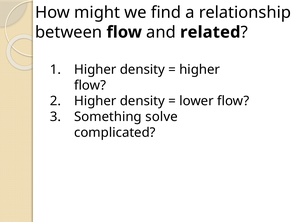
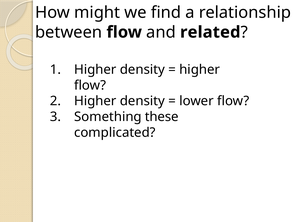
solve: solve -> these
